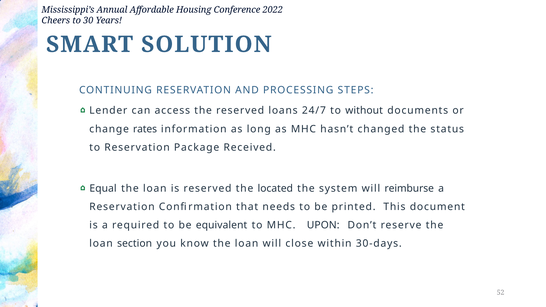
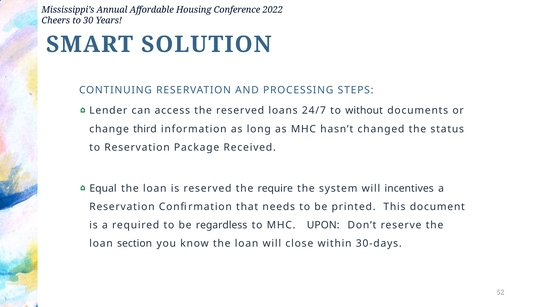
rates: rates -> third
located: located -> require
reimburse: reimburse -> incentives
equivalent: equivalent -> regardless
